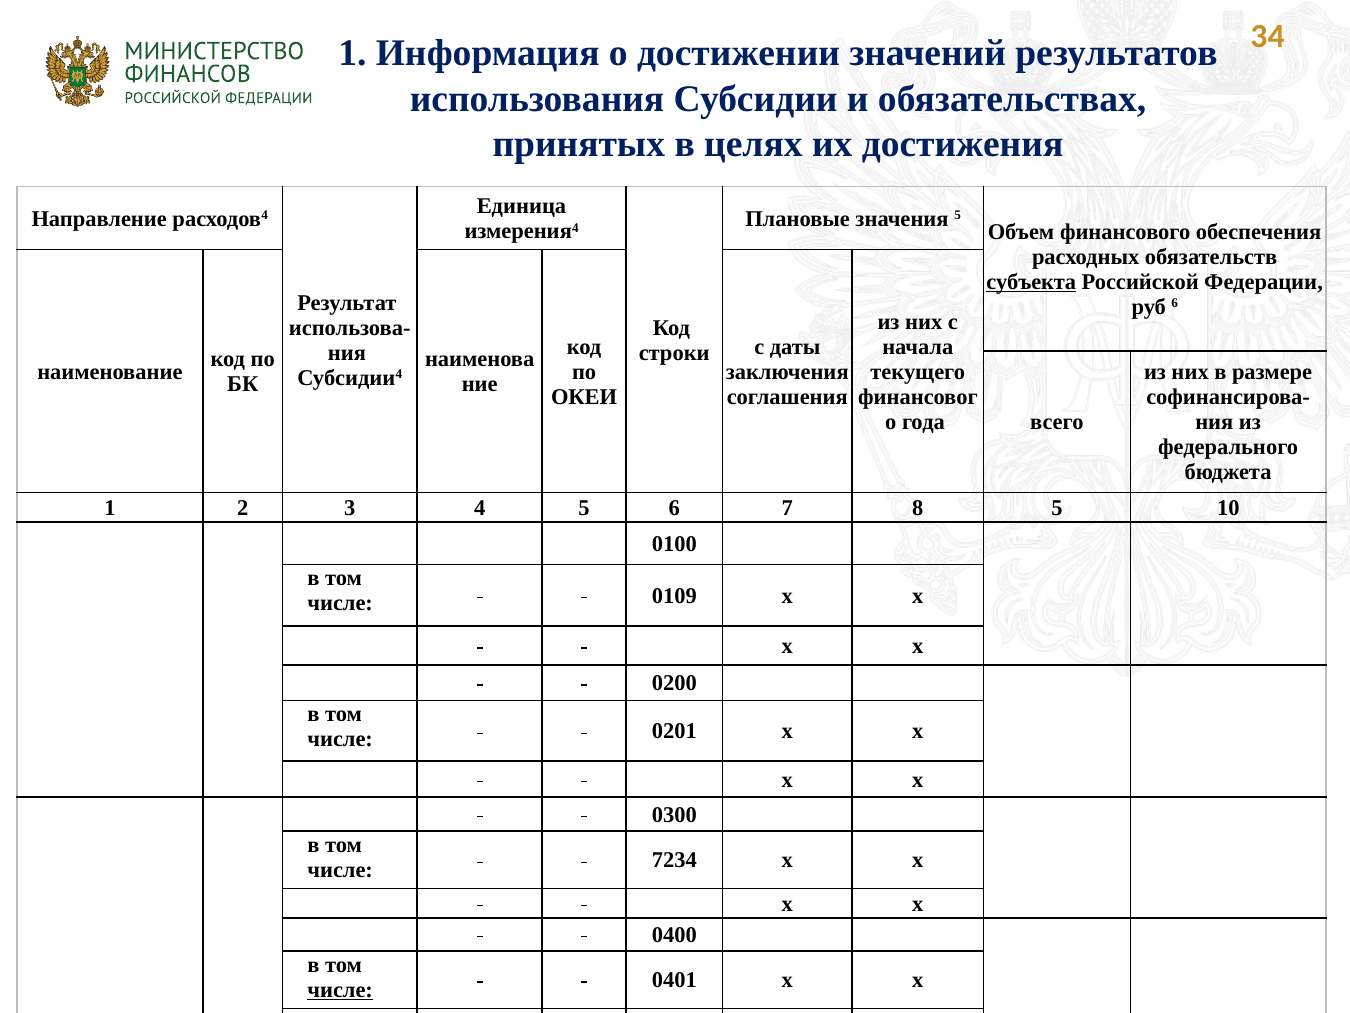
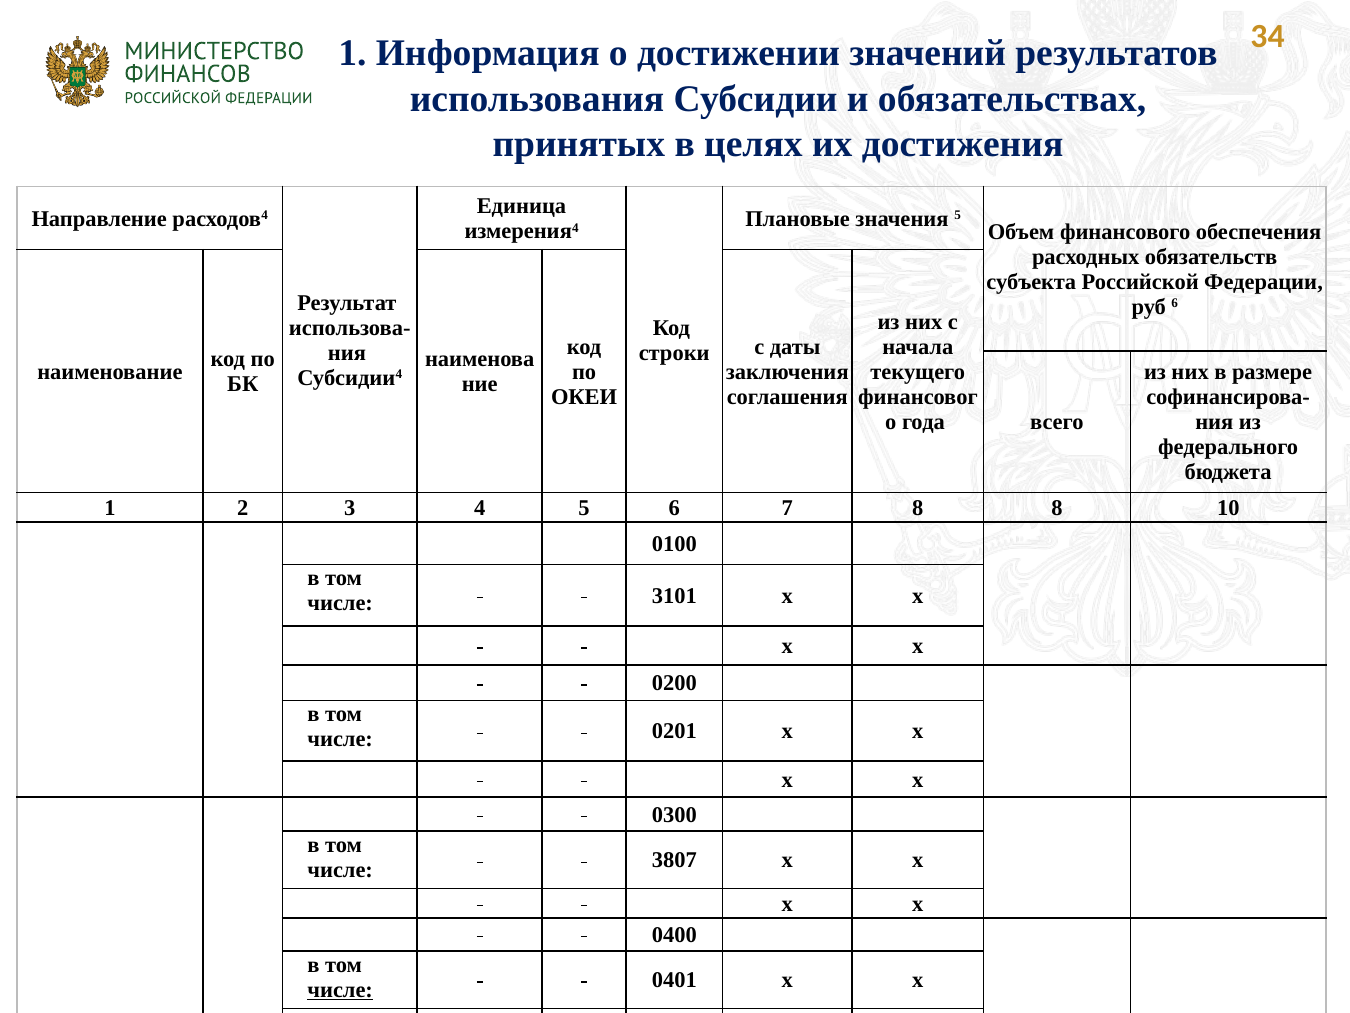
субъекта underline: present -> none
8 5: 5 -> 8
0109: 0109 -> 3101
7234: 7234 -> 3807
